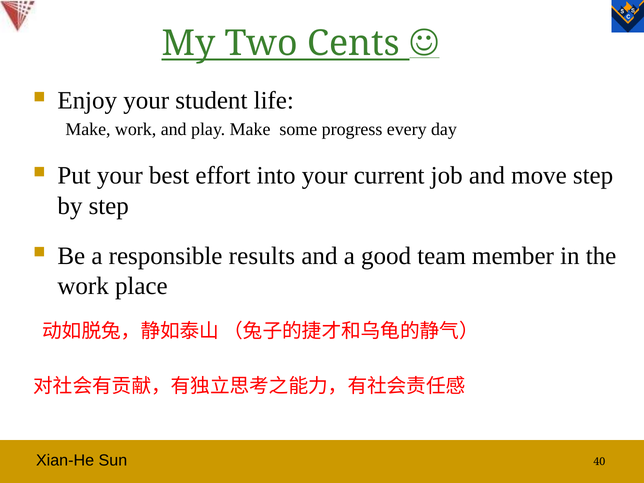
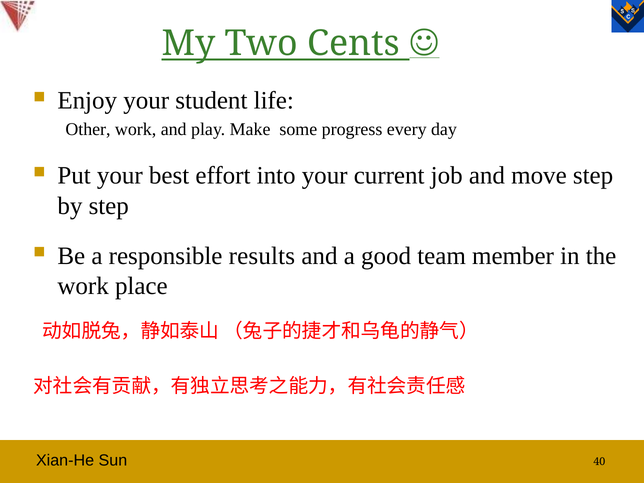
Make at (88, 129): Make -> Other
